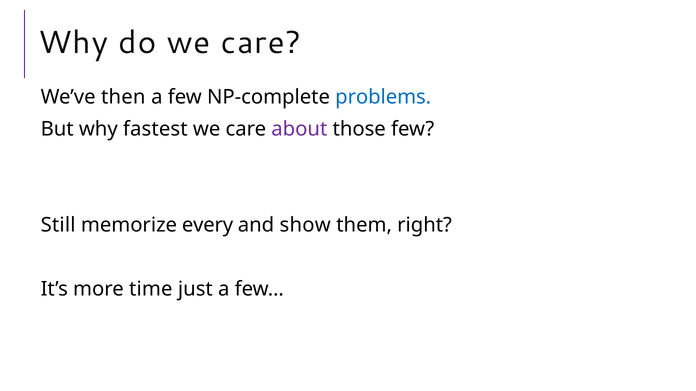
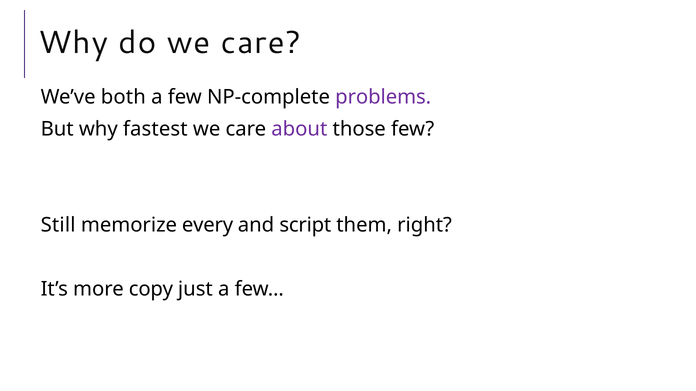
then: then -> both
problems colour: blue -> purple
show: show -> script
time: time -> copy
